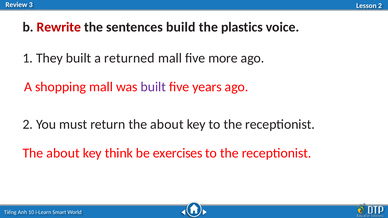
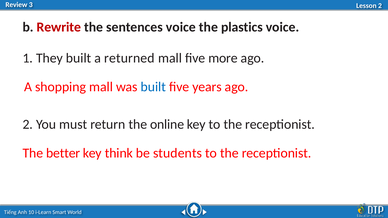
sentences build: build -> voice
built at (153, 87) colour: purple -> blue
return the about: about -> online
about at (63, 153): about -> better
exercises: exercises -> students
